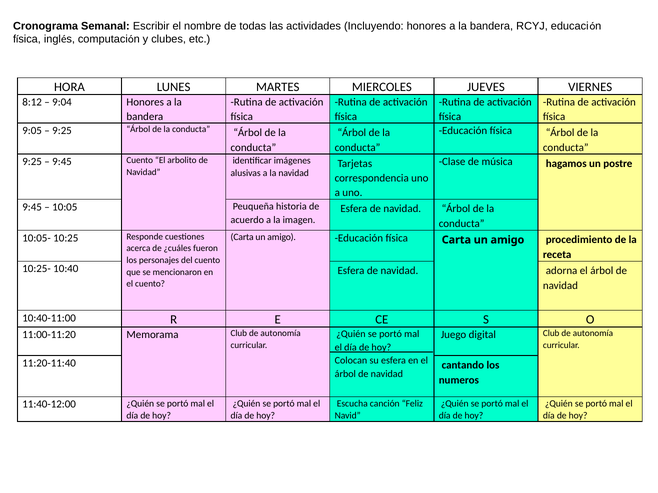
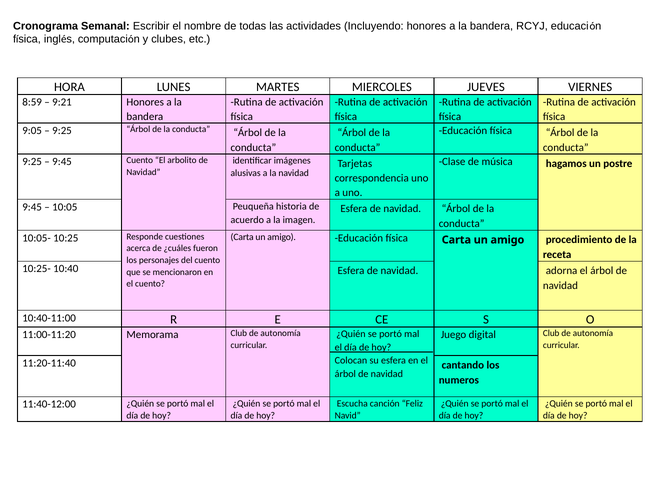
8:12: 8:12 -> 8:59
9:04: 9:04 -> 9:21
